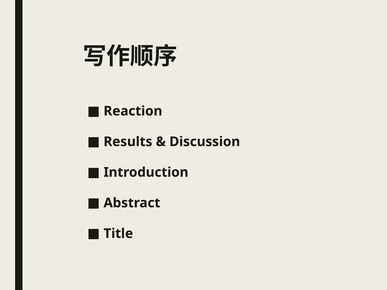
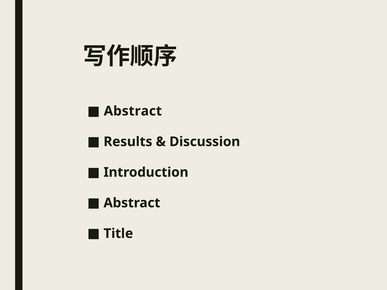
Reaction at (133, 111): Reaction -> Abstract
